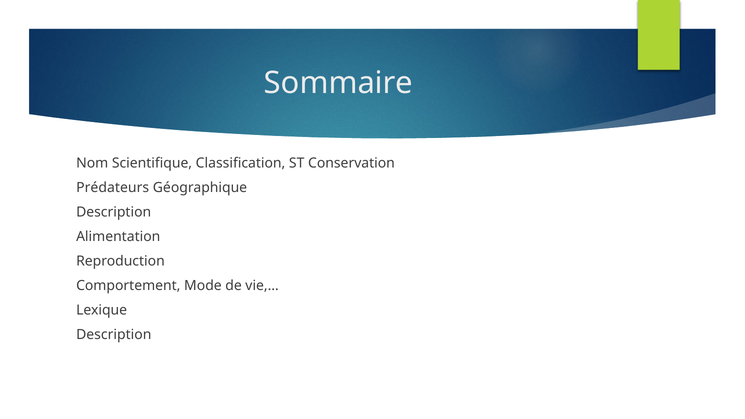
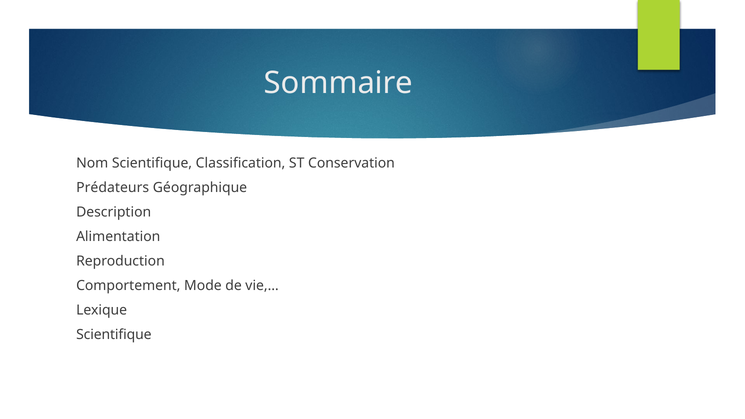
Description at (114, 335): Description -> Scientifique
